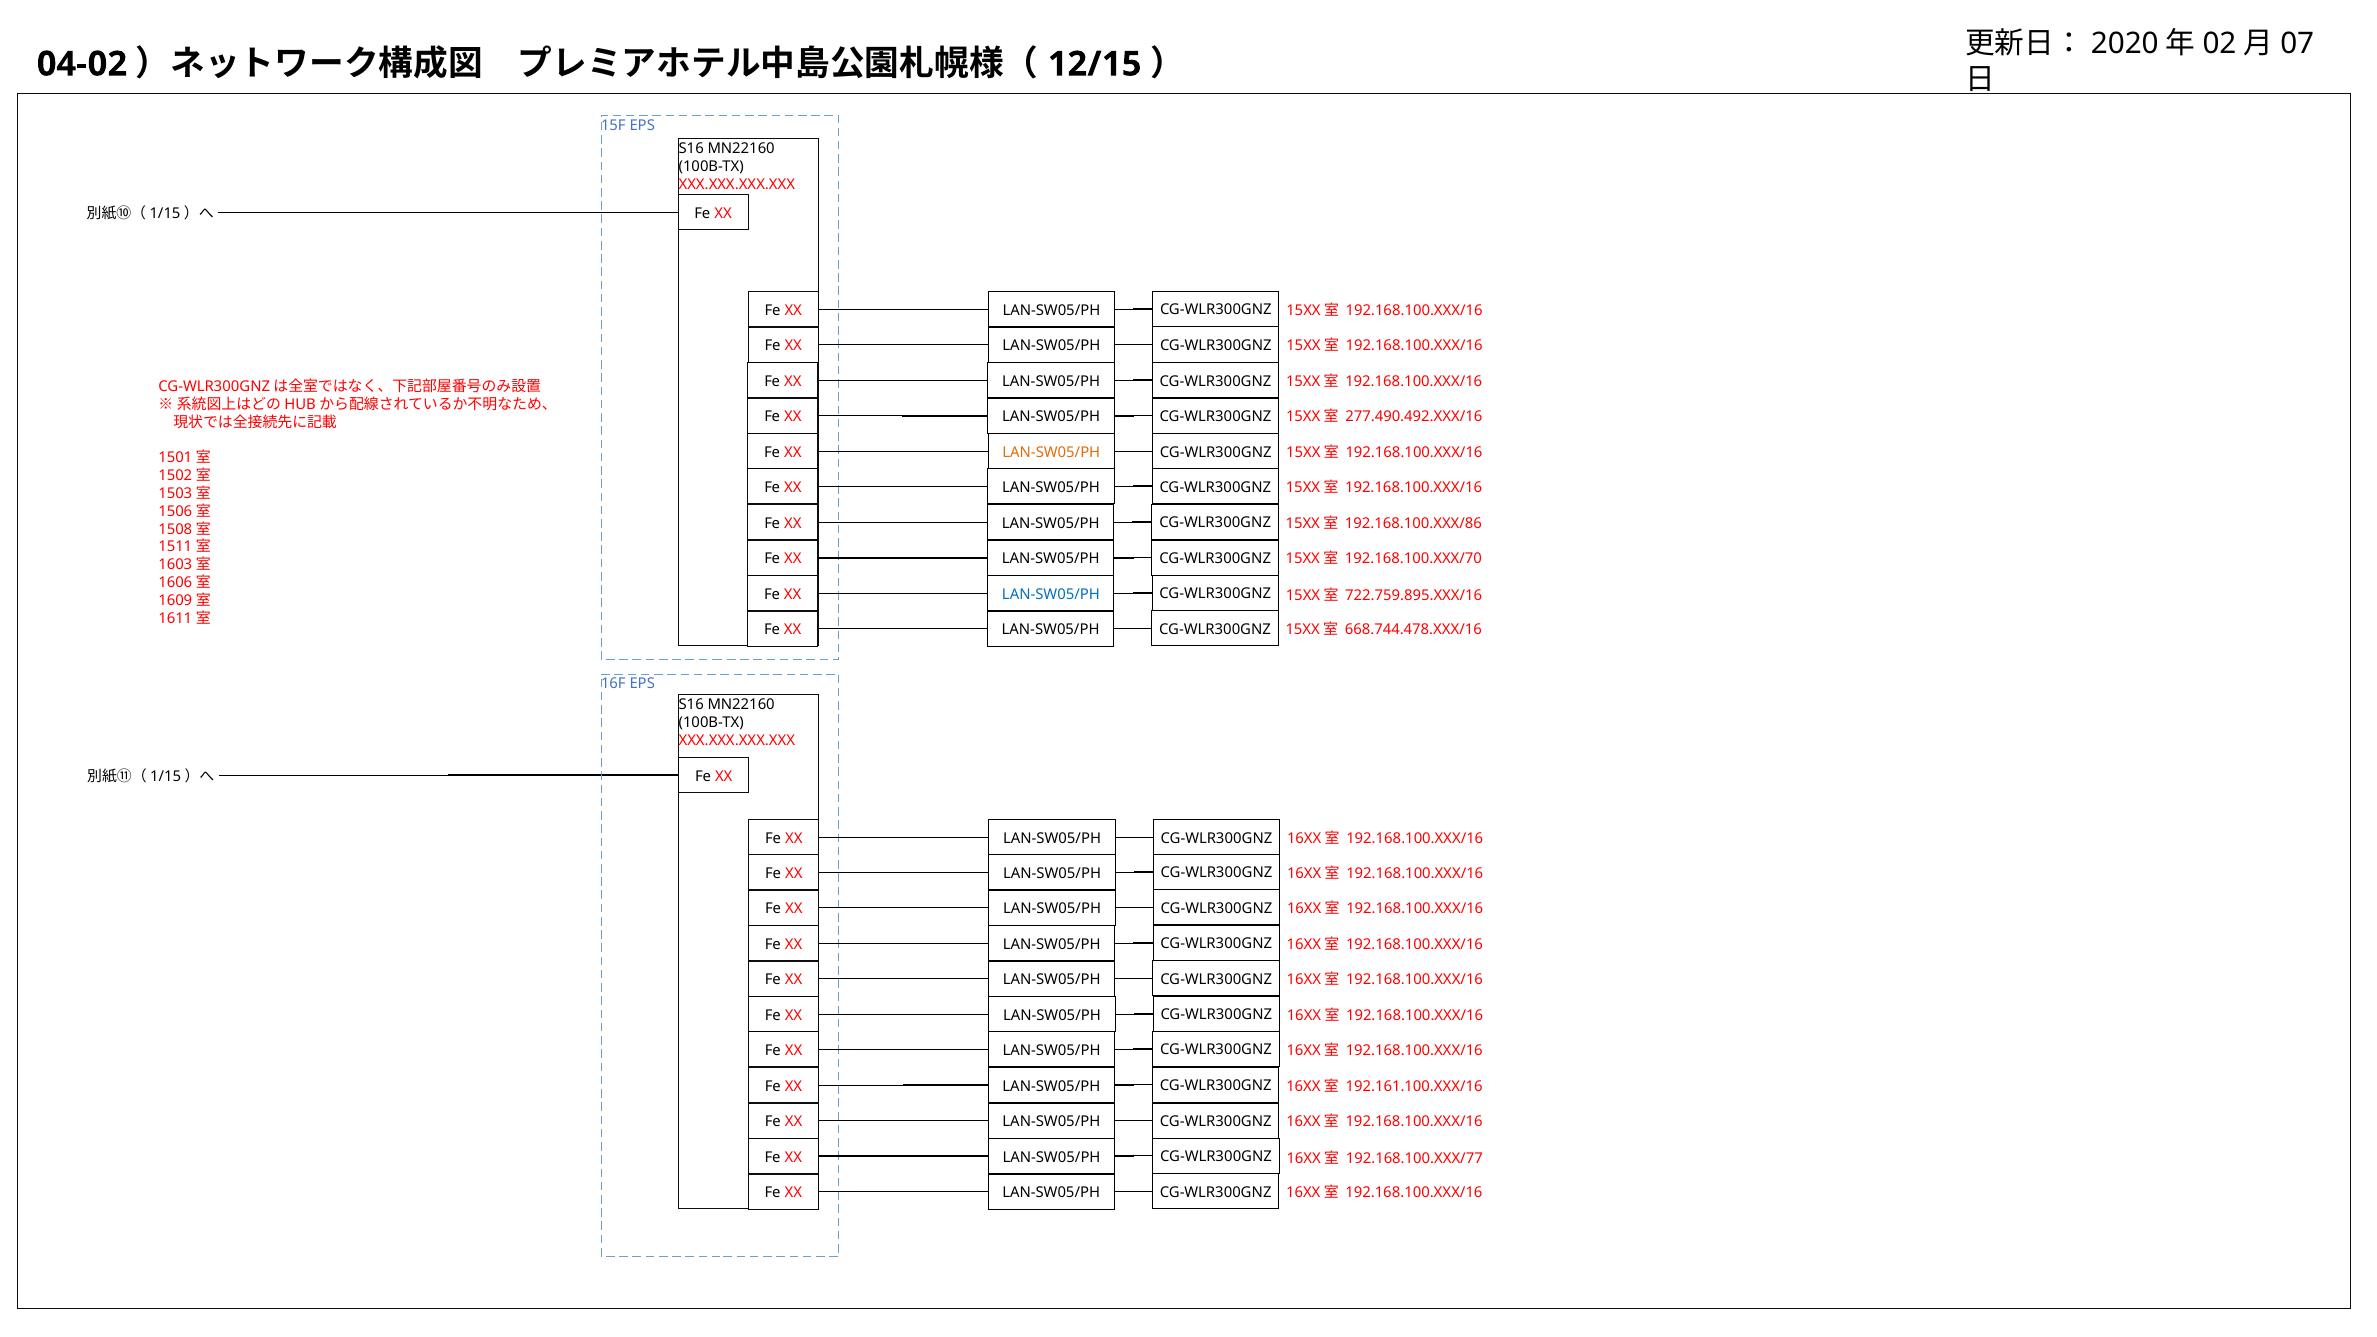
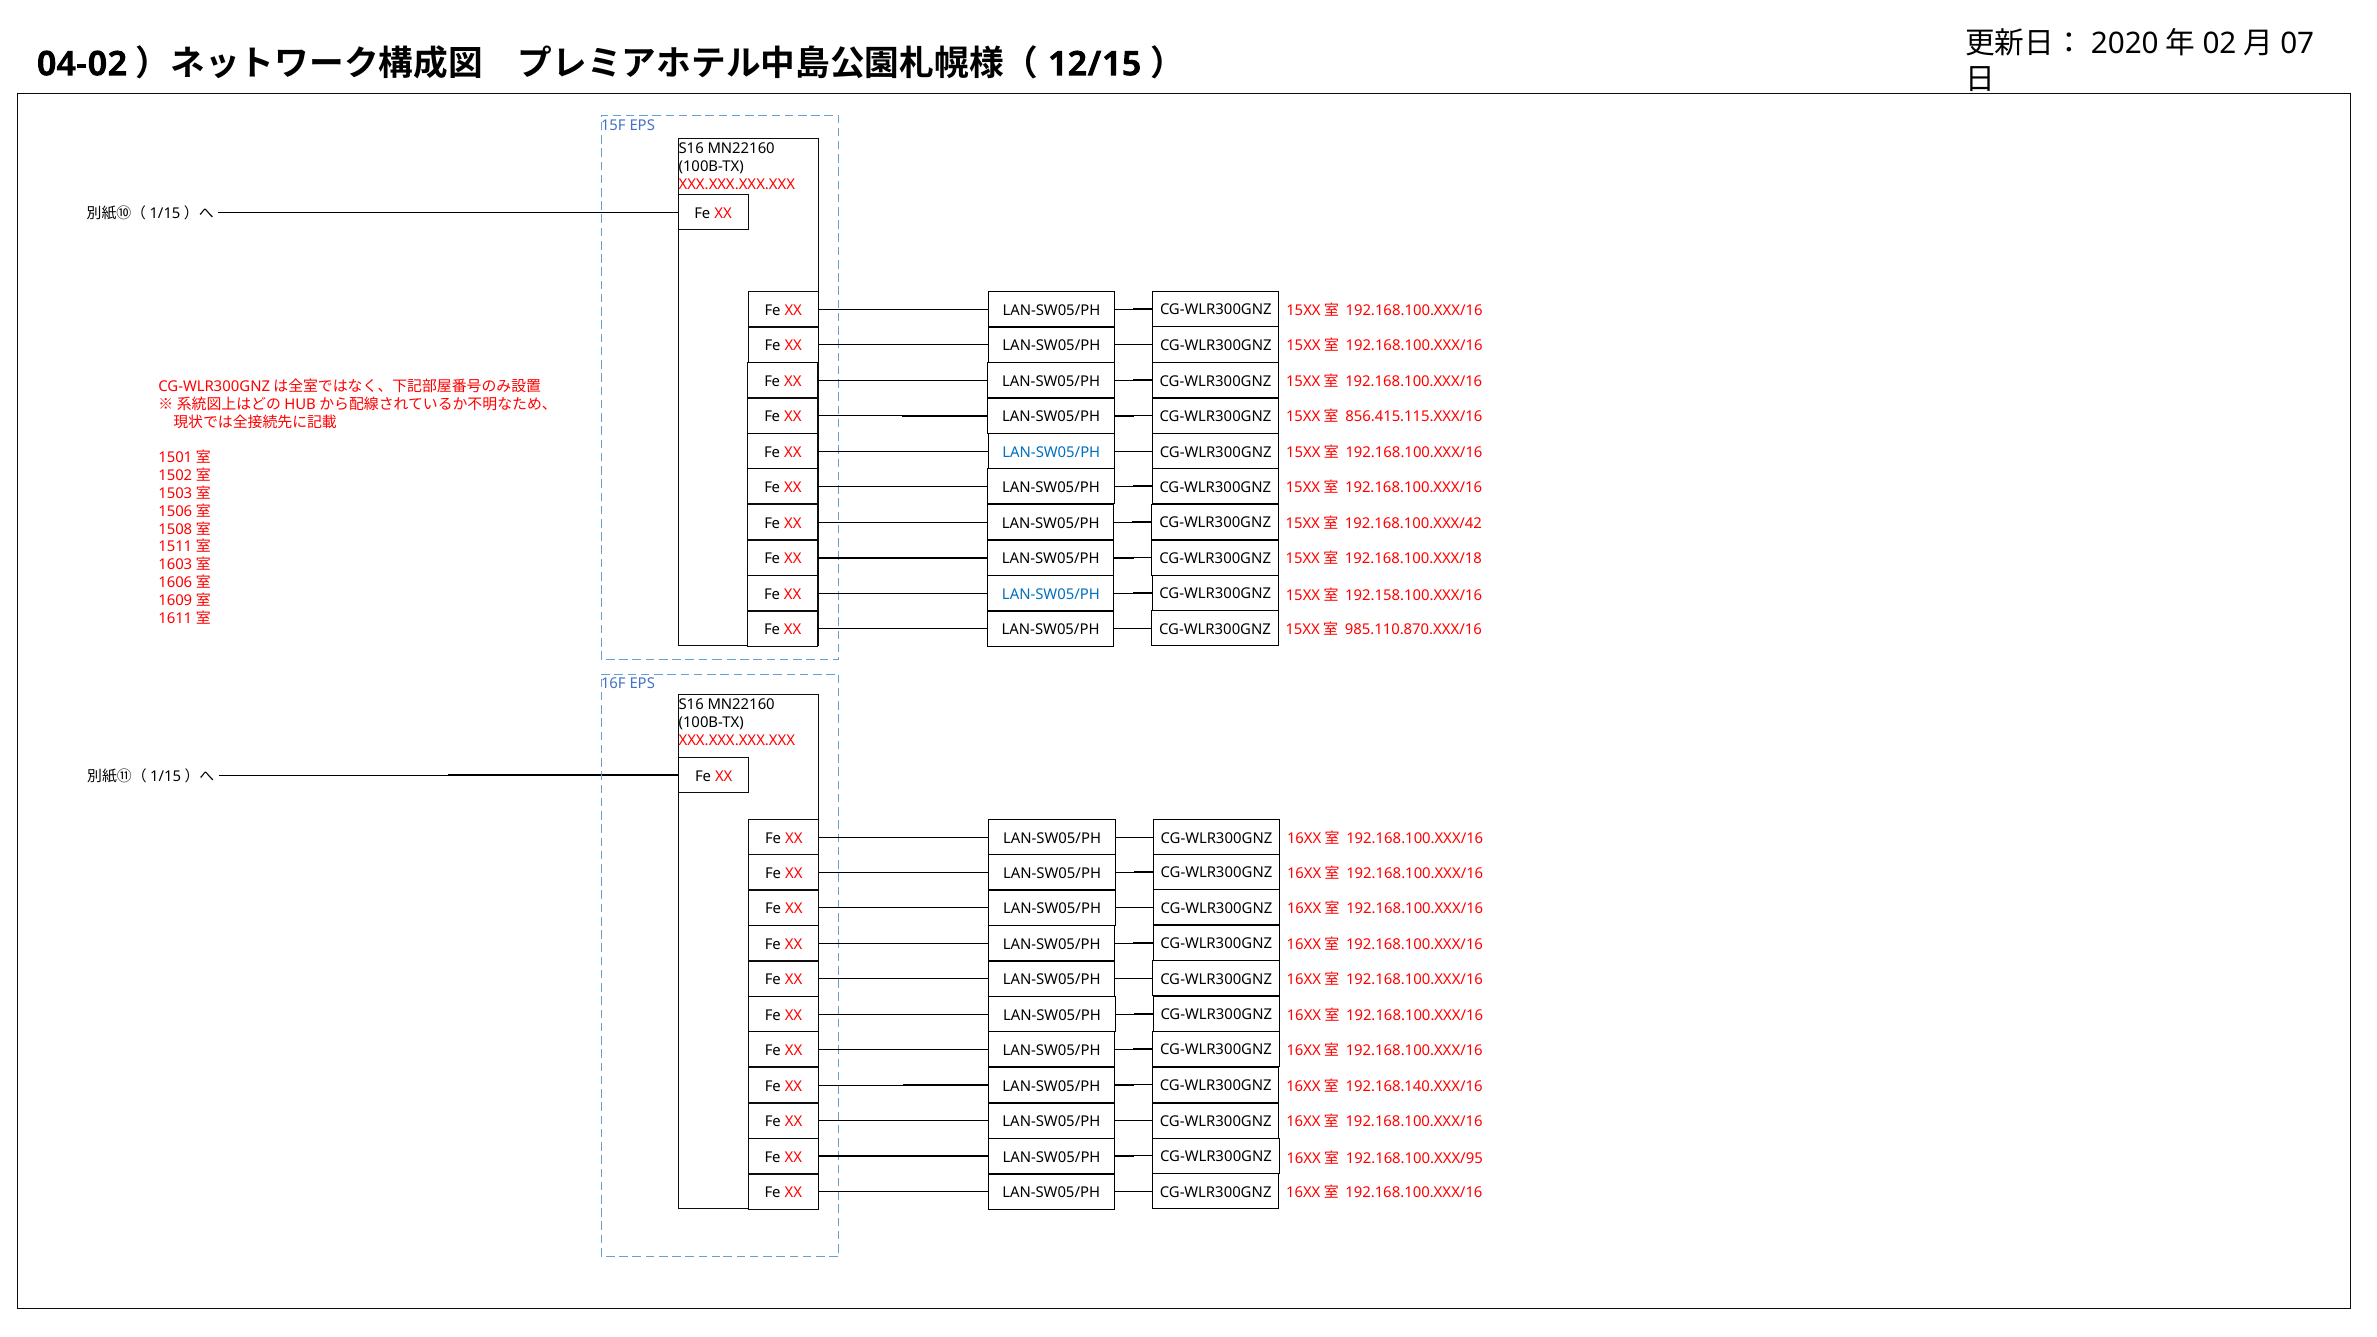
277.490.492.XXX/16: 277.490.492.XXX/16 -> 856.415.115.XXX/16
LAN-SW05/PH at (1051, 453) colour: orange -> blue
192.168.100.XXX/86: 192.168.100.XXX/86 -> 192.168.100.XXX/42
192.168.100.XXX/70: 192.168.100.XXX/70 -> 192.168.100.XXX/18
722.759.895.XXX/16: 722.759.895.XXX/16 -> 192.158.100.XXX/16
668.744.478.XXX/16: 668.744.478.XXX/16 -> 985.110.870.XXX/16
192.161.100.XXX/16: 192.161.100.XXX/16 -> 192.168.140.XXX/16
192.168.100.XXX/77: 192.168.100.XXX/77 -> 192.168.100.XXX/95
